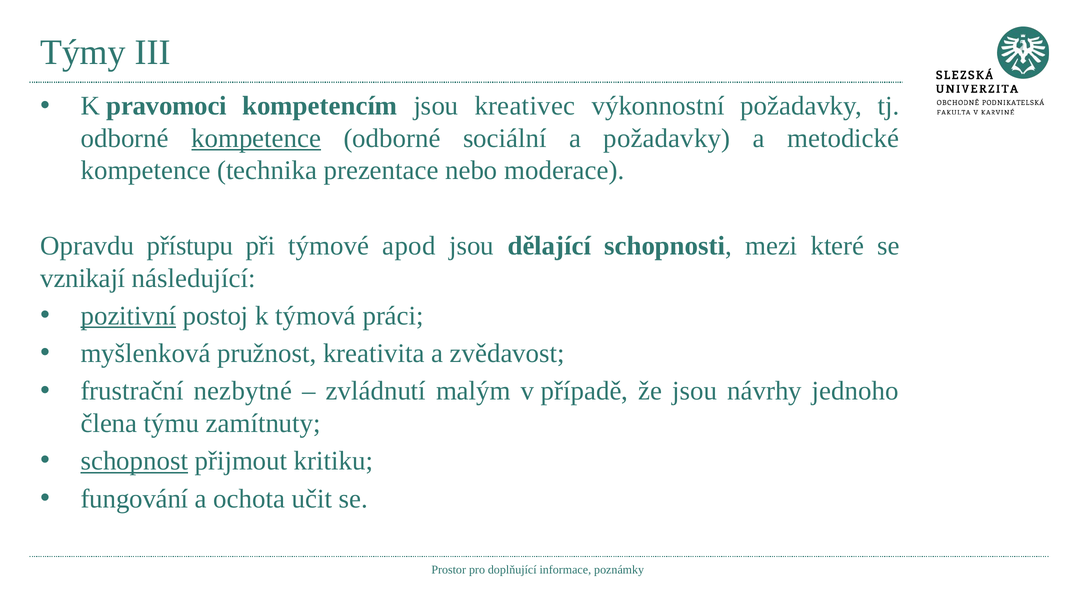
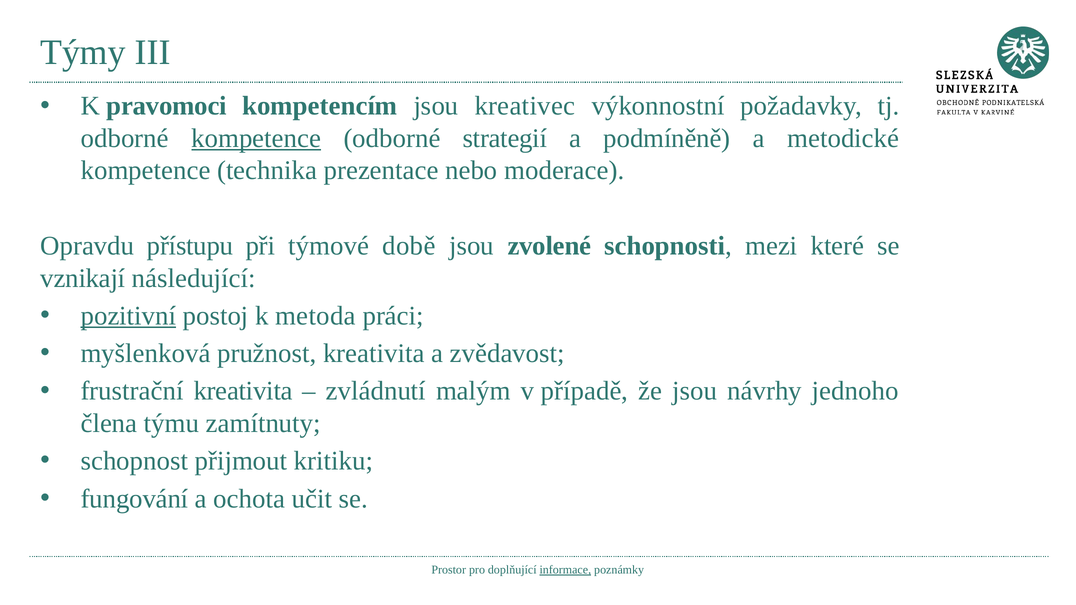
sociální: sociální -> strategií
a požadavky: požadavky -> podmíněně
apod: apod -> době
dělající: dělající -> zvolené
týmová: týmová -> metoda
frustrační nezbytné: nezbytné -> kreativita
schopnost underline: present -> none
informace underline: none -> present
